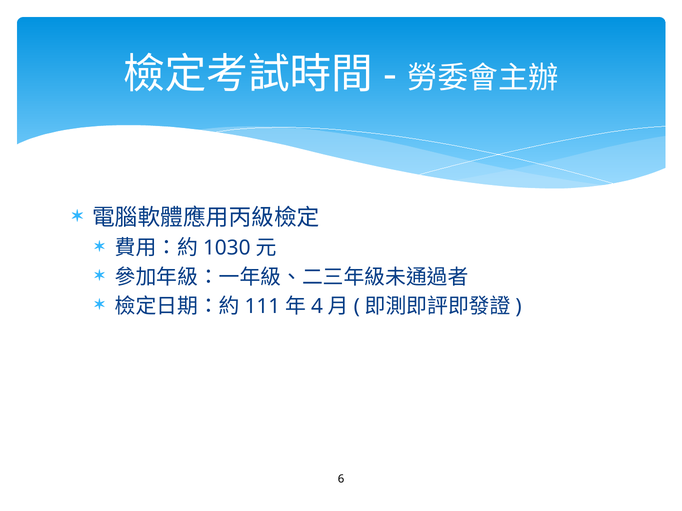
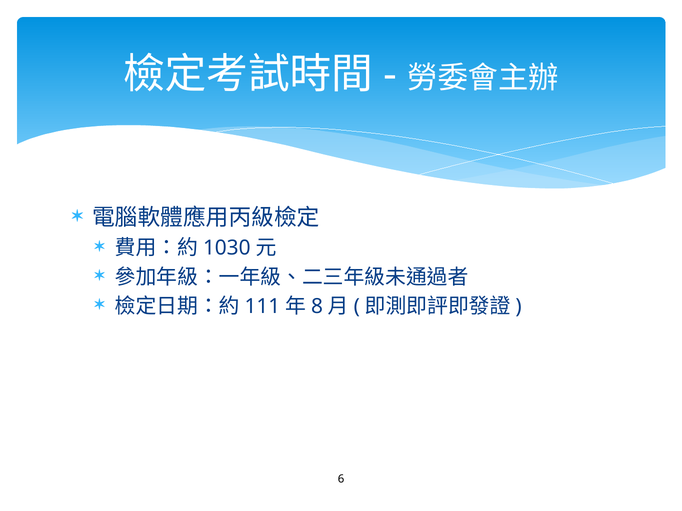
4: 4 -> 8
